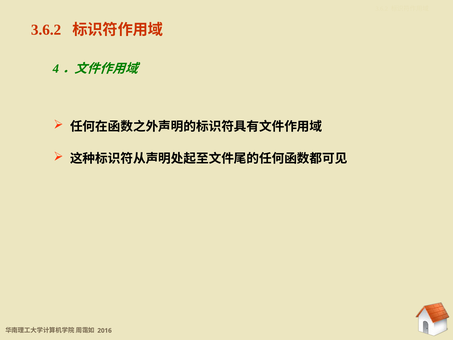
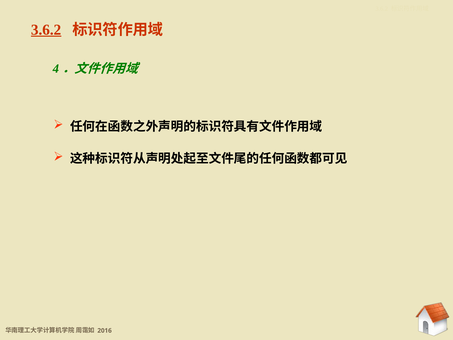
3.6.2 at (46, 30) underline: none -> present
